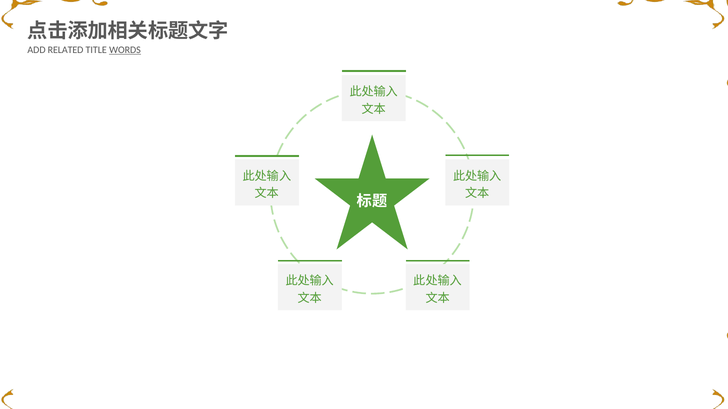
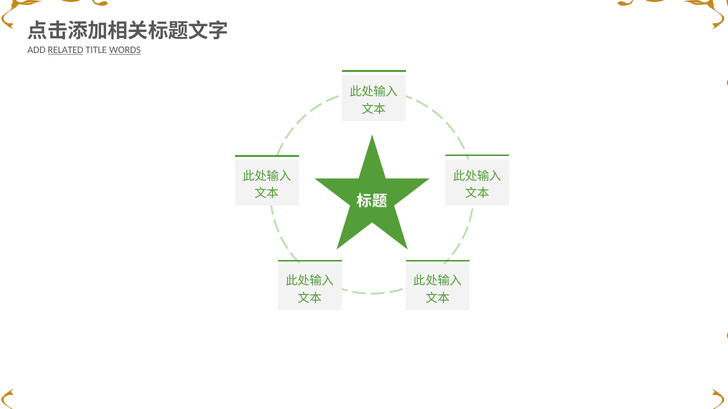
RELATED underline: none -> present
